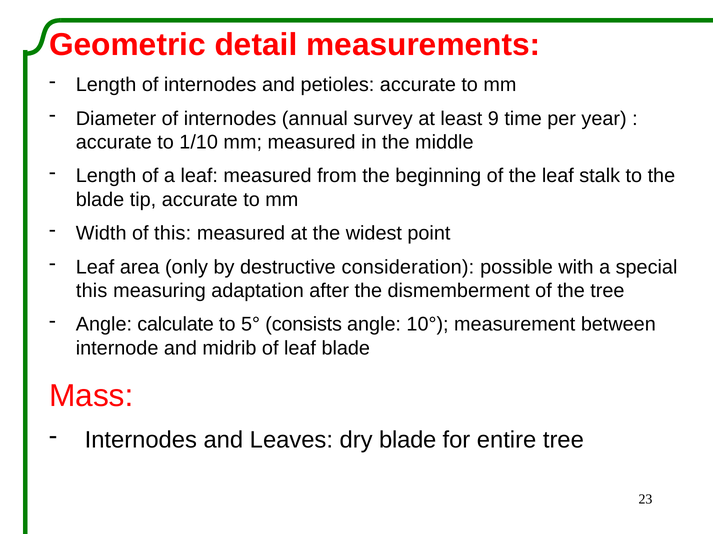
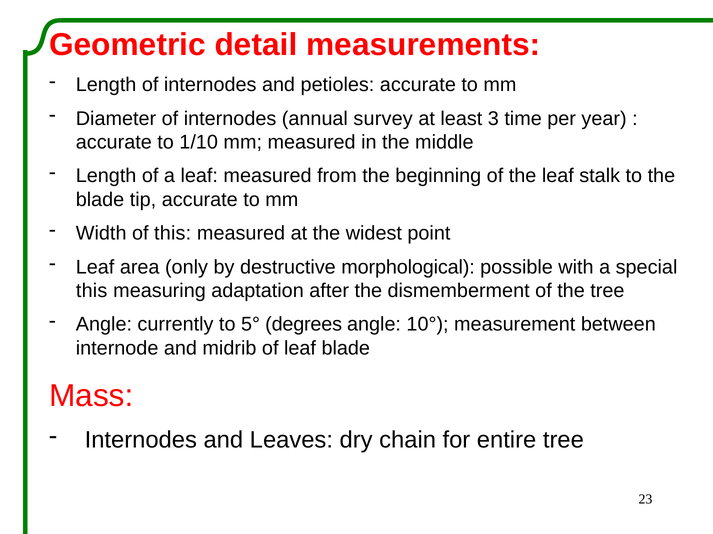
9: 9 -> 3
consideration: consideration -> morphological
calculate: calculate -> currently
consists: consists -> degrees
dry blade: blade -> chain
